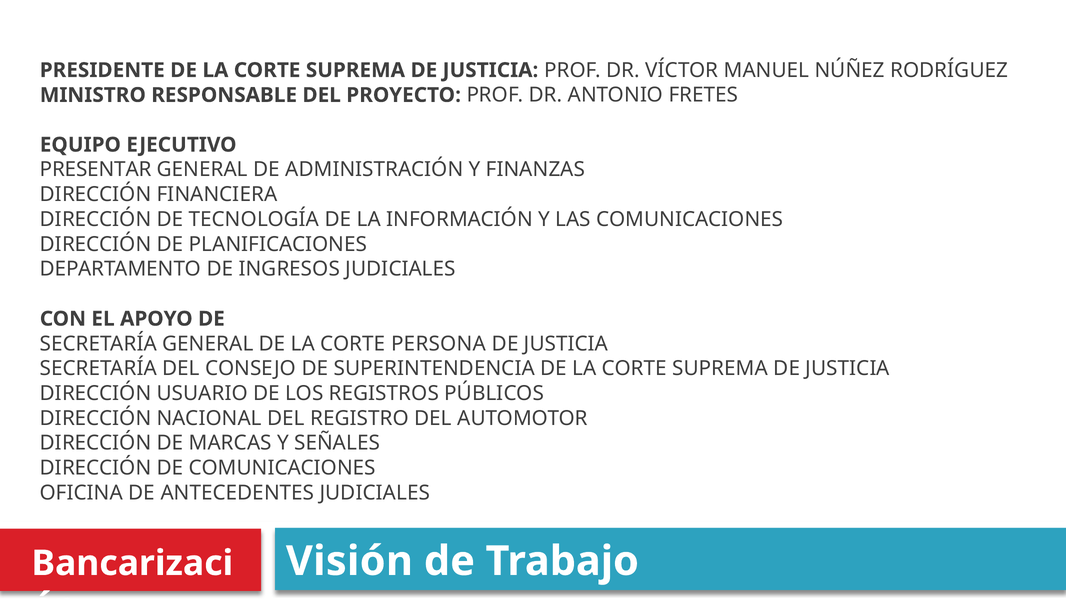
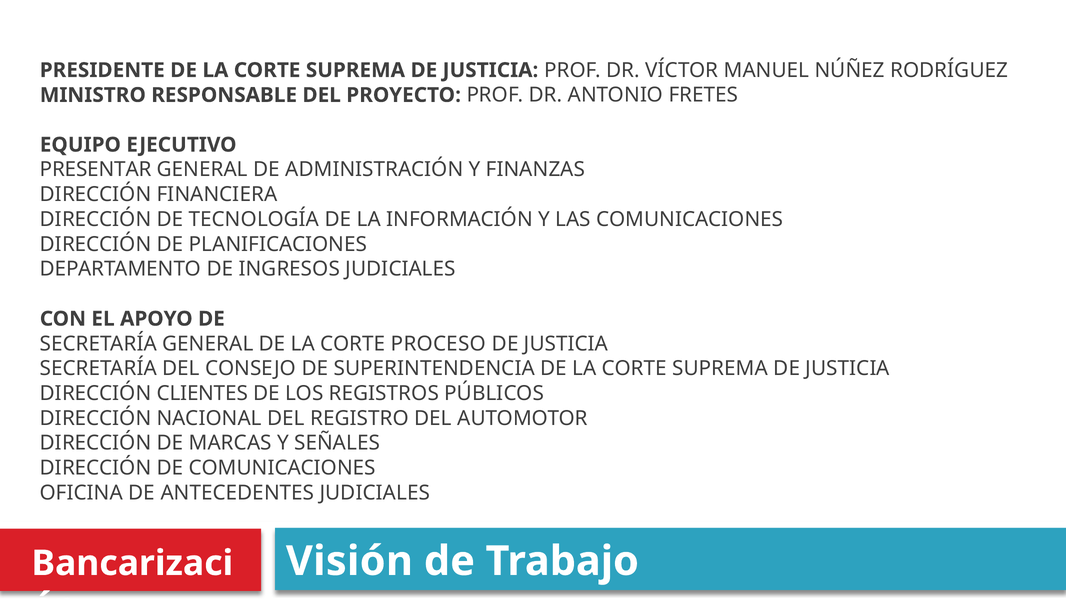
PERSONA: PERSONA -> PROCESO
USUARIO: USUARIO -> CLIENTES
